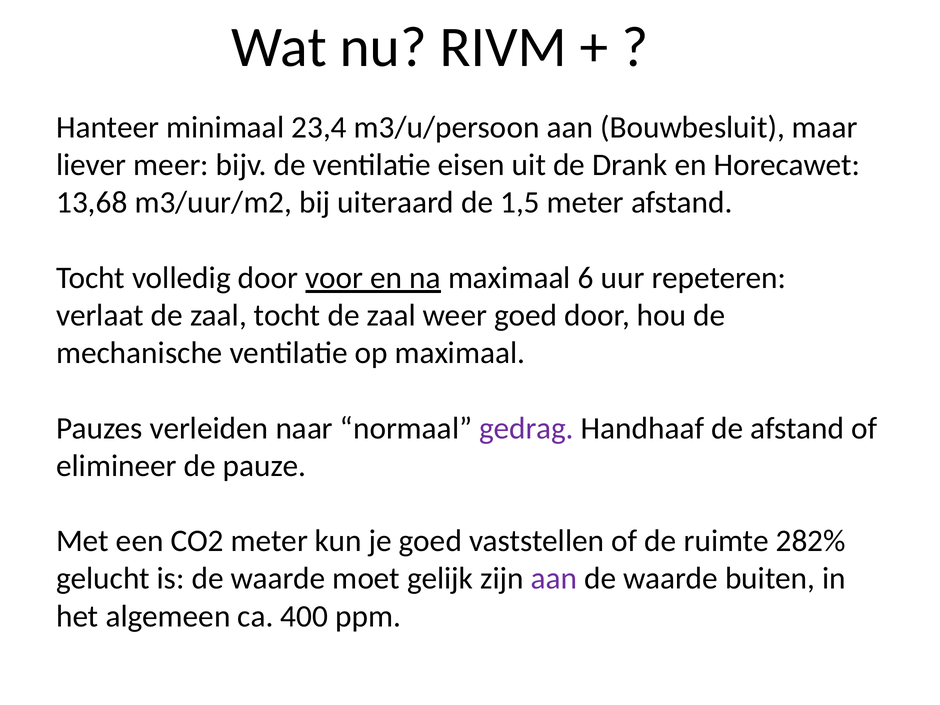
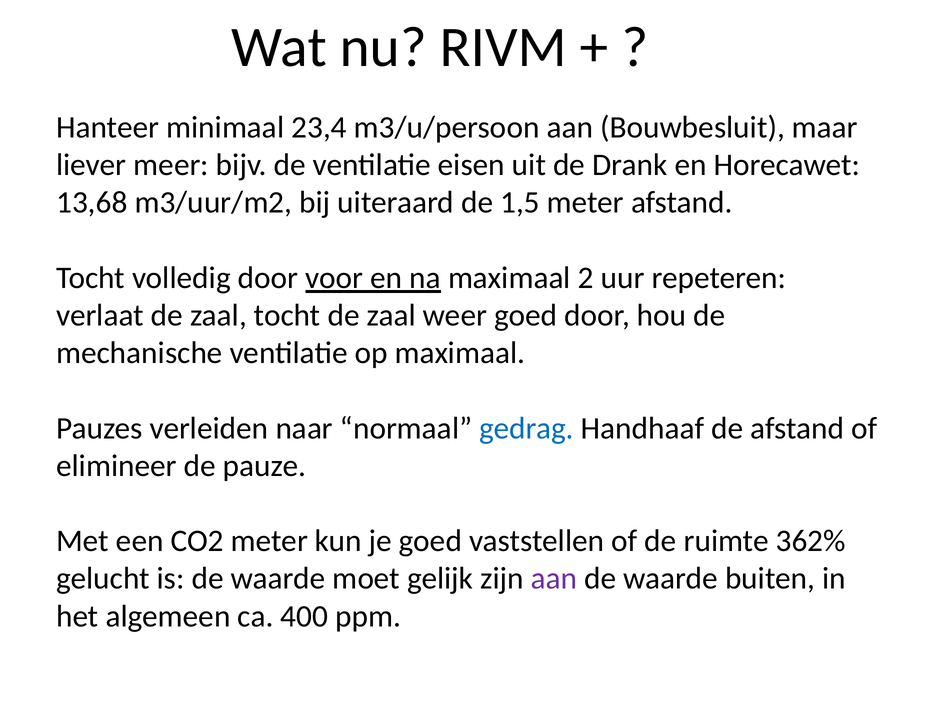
6: 6 -> 2
gedrag colour: purple -> blue
282%: 282% -> 362%
